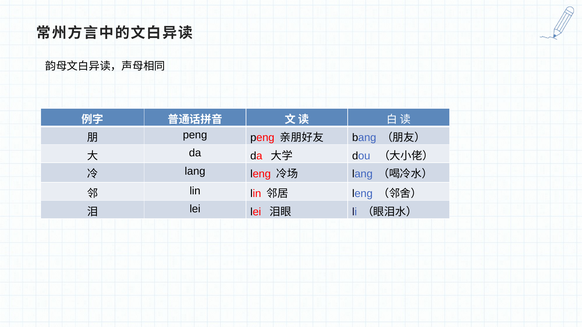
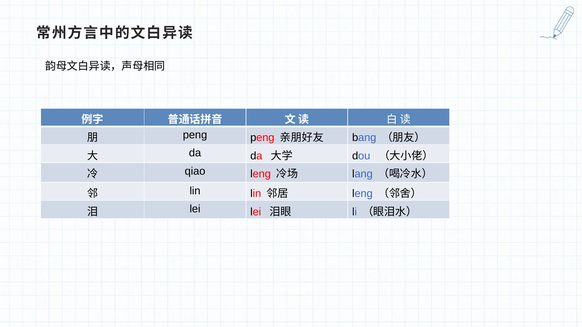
lang at (195, 171): lang -> qiao
